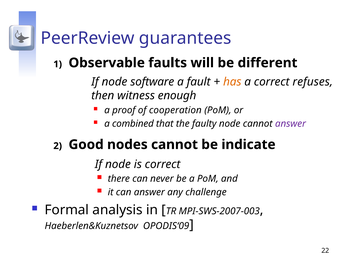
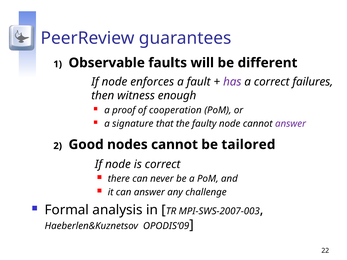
software: software -> enforces
has colour: orange -> purple
refuses: refuses -> failures
combined: combined -> signature
indicate: indicate -> tailored
